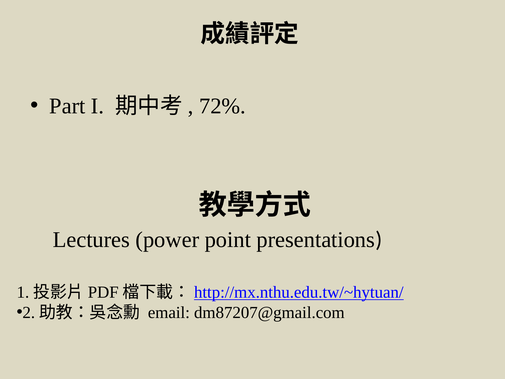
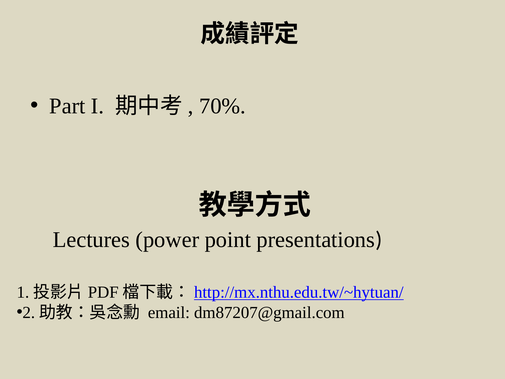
72%: 72% -> 70%
